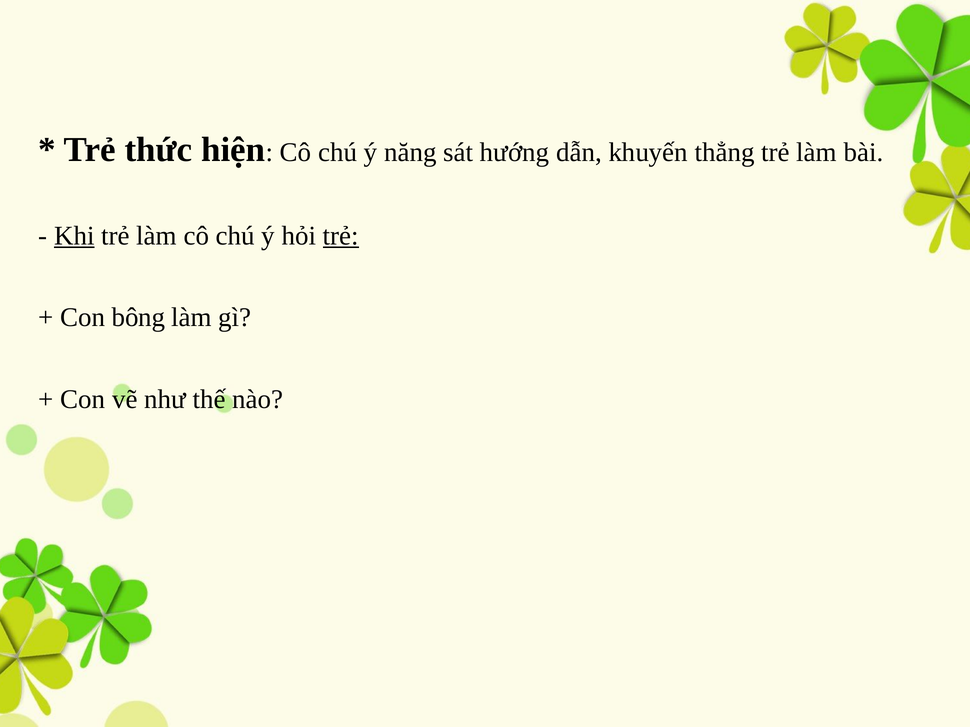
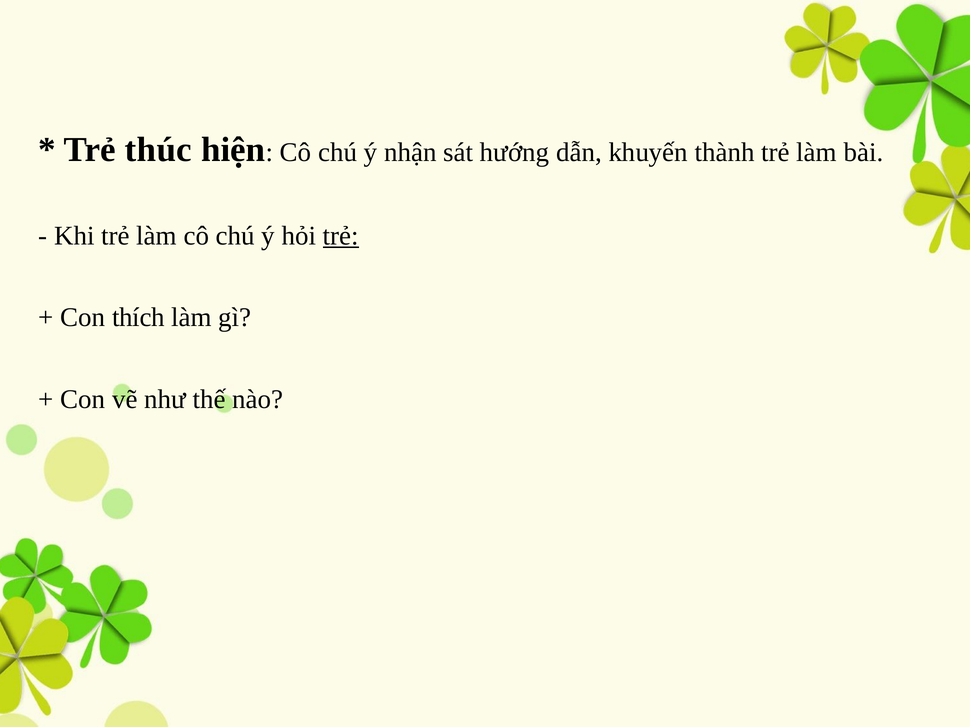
thức: thức -> thúc
năng: năng -> nhận
thẳng: thẳng -> thành
Khi underline: present -> none
bông: bông -> thích
